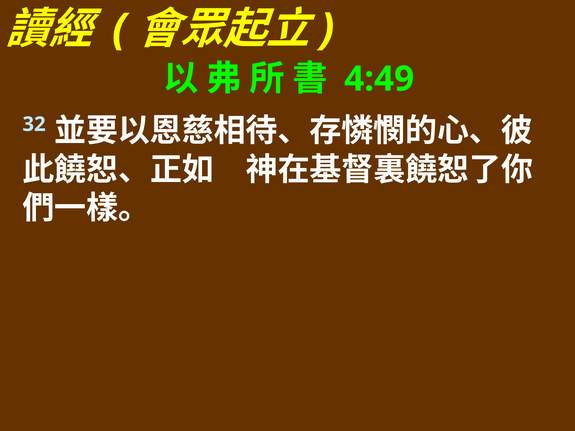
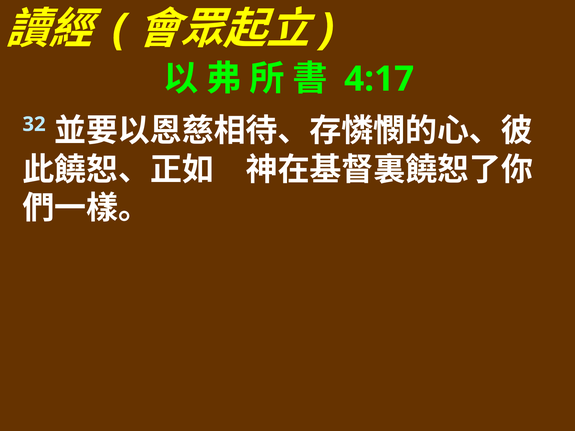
4:49: 4:49 -> 4:17
